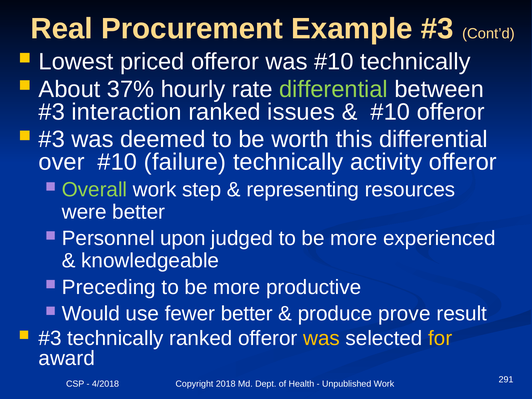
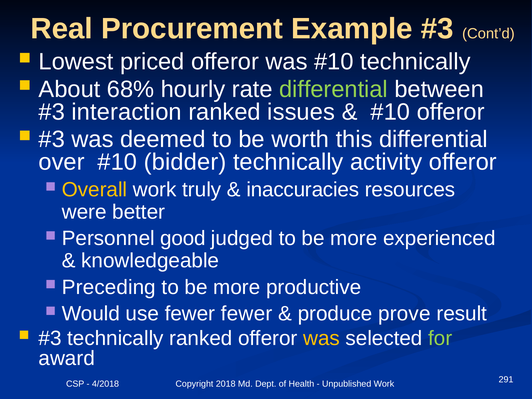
37%: 37% -> 68%
failure: failure -> bidder
Overall colour: light green -> yellow
step: step -> truly
representing: representing -> inaccuracies
upon: upon -> good
fewer better: better -> fewer
for colour: yellow -> light green
